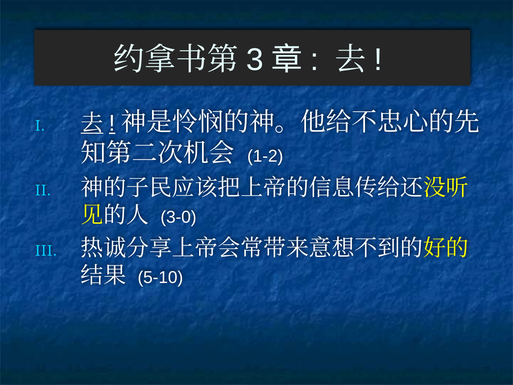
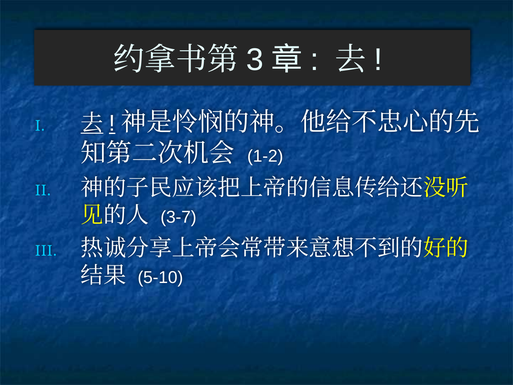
3-0: 3-0 -> 3-7
